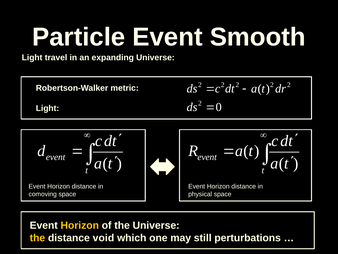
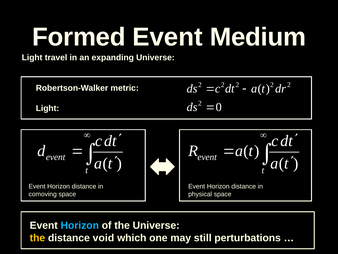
Particle: Particle -> Formed
Smooth: Smooth -> Medium
Horizon at (80, 225) colour: yellow -> light blue
